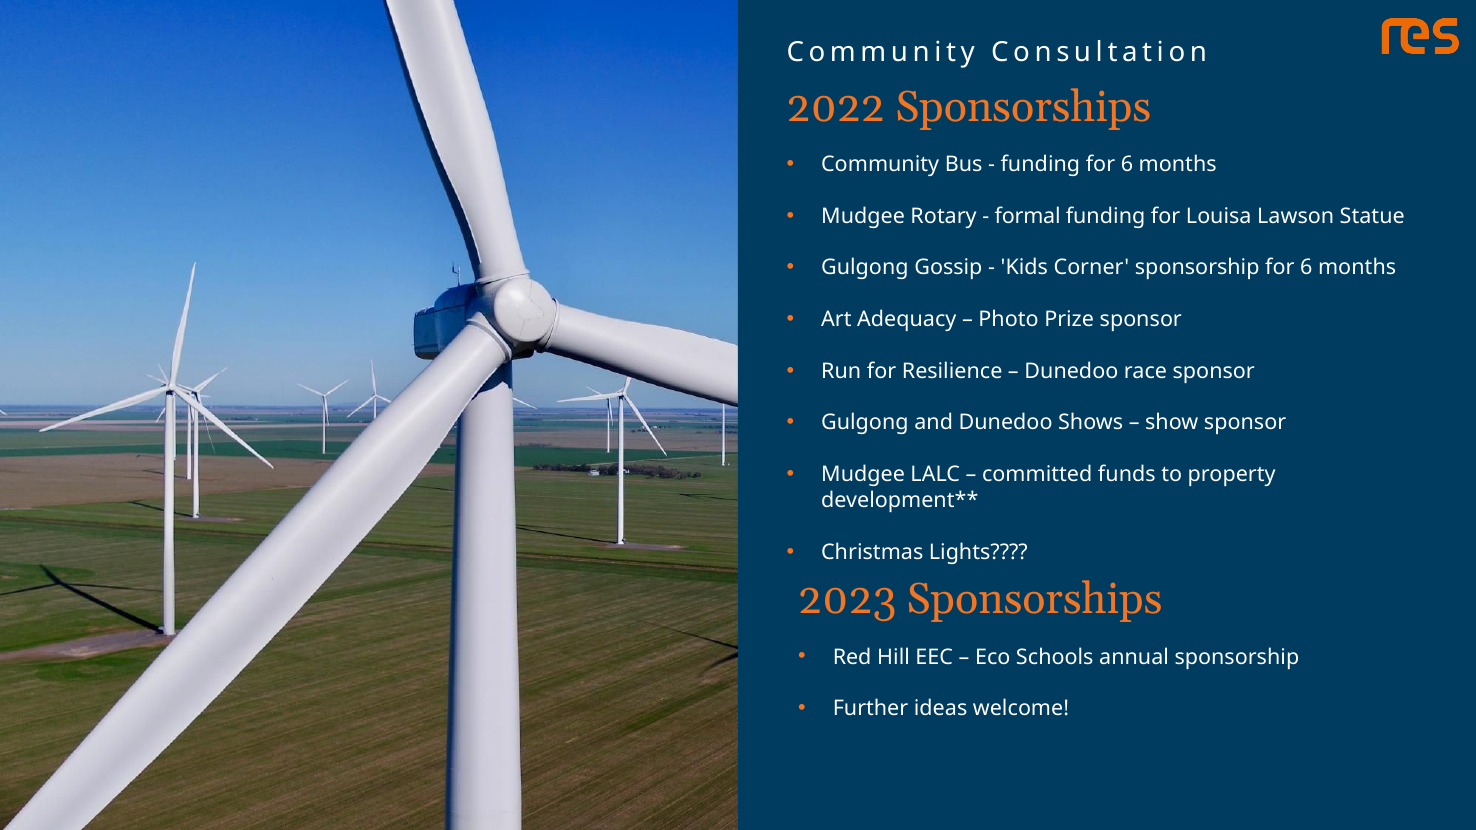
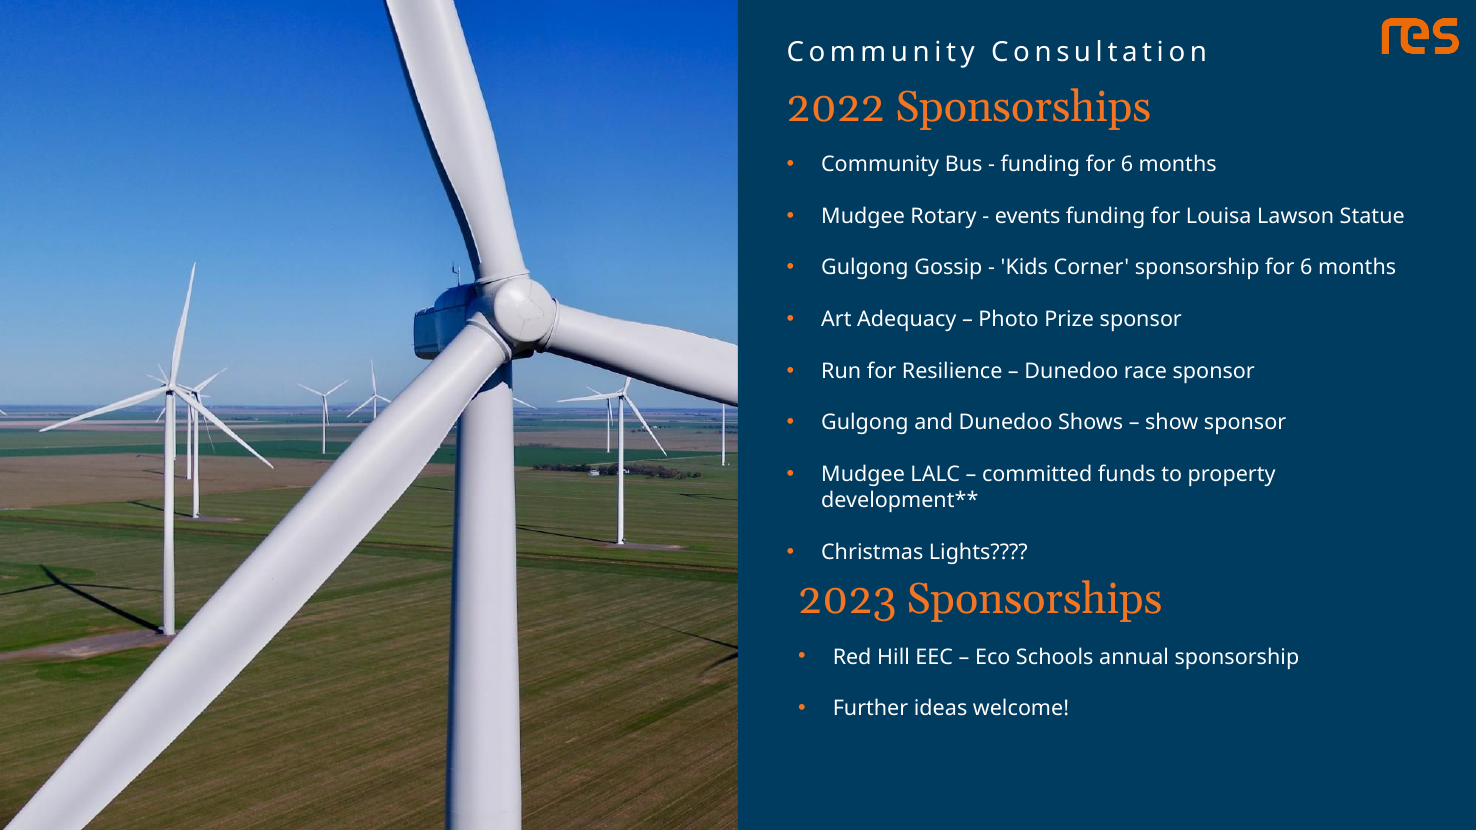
formal: formal -> events
